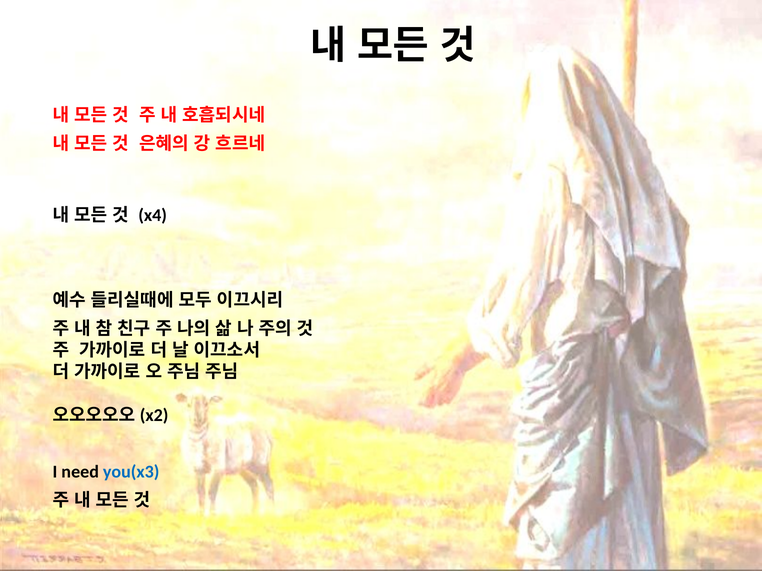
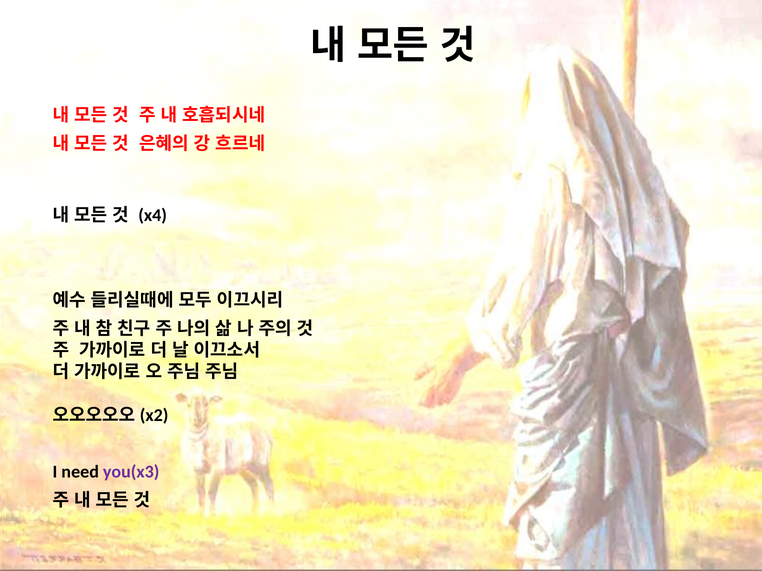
you(x3 colour: blue -> purple
